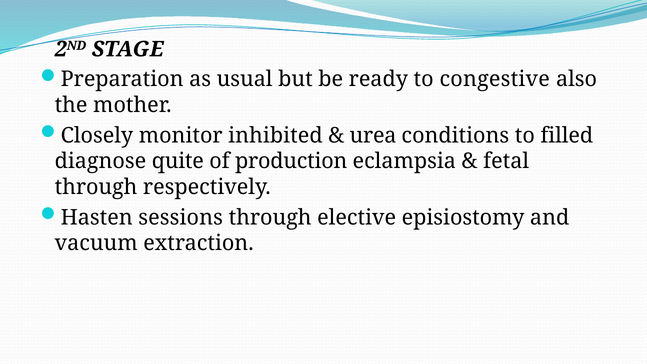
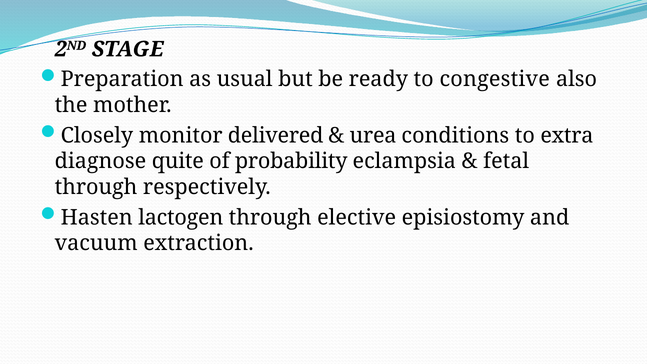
inhibited: inhibited -> delivered
filled: filled -> extra
production: production -> probability
sessions: sessions -> lactogen
